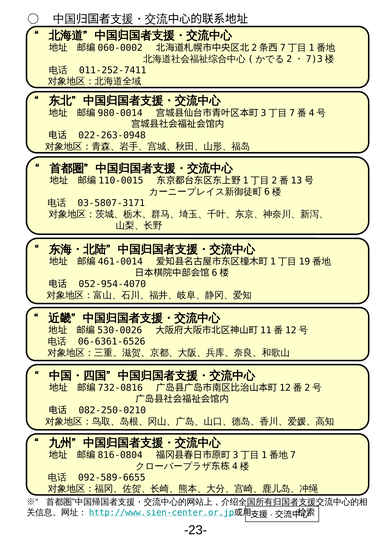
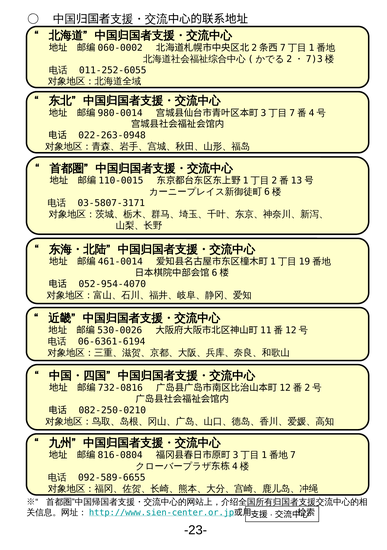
011-252-7411: 011-252-7411 -> 011-252-6055
06-6361-6526: 06-6361-6526 -> 06-6361-6194
